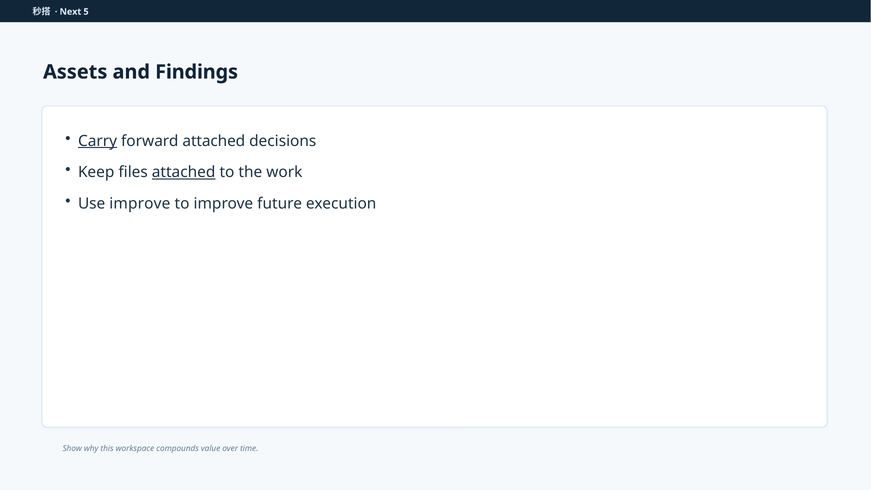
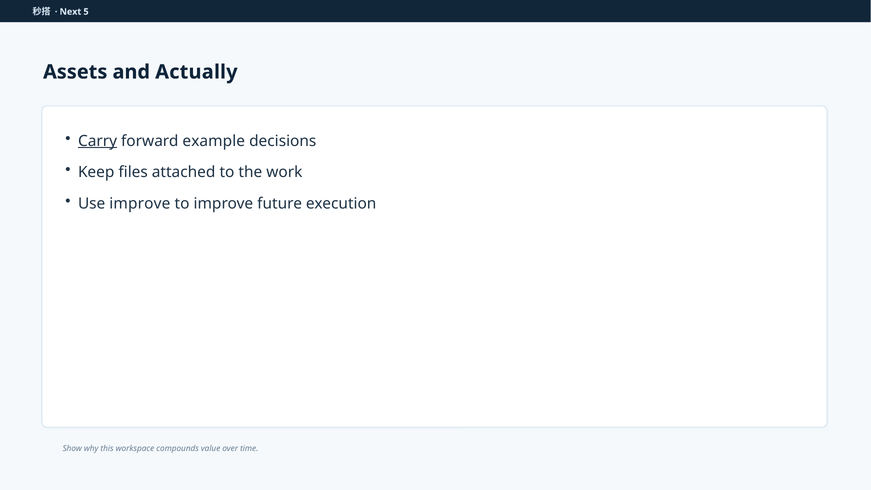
Findings: Findings -> Actually
forward attached: attached -> example
attached at (184, 172) underline: present -> none
